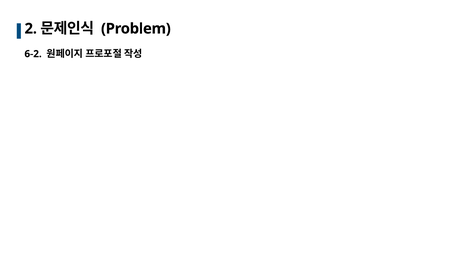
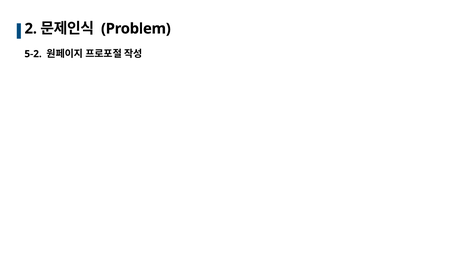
6-2: 6-2 -> 5-2
